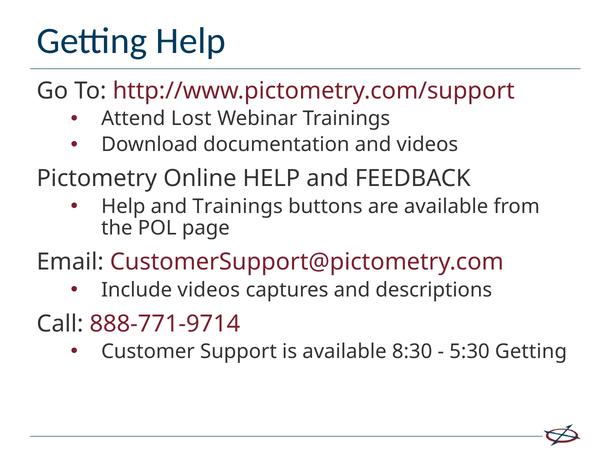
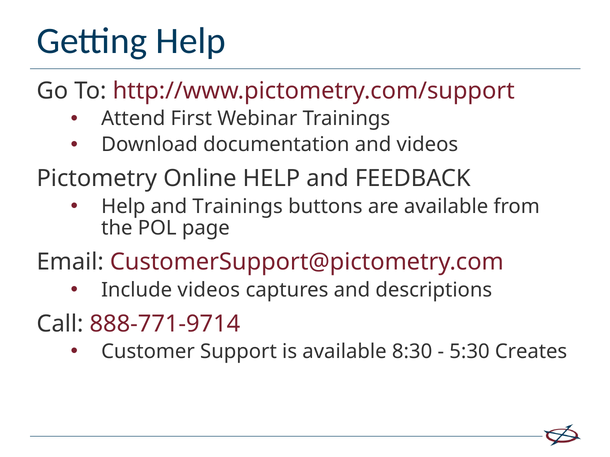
Lost: Lost -> First
5:30 Getting: Getting -> Creates
